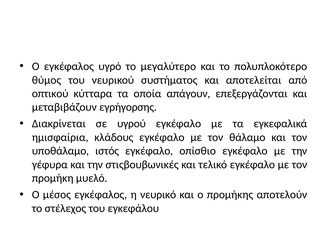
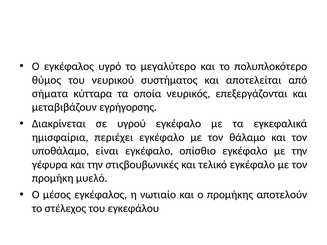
οπτικού: οπτικού -> σήματα
απάγουν: απάγουν -> νευρικός
κλάδους: κλάδους -> περιέχει
ιστός: ιστός -> είναι
νευρικό: νευρικό -> νωτιαίο
